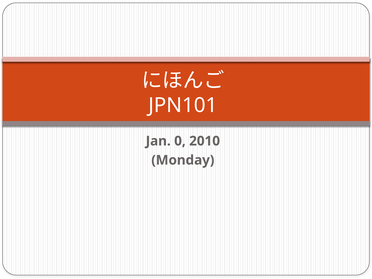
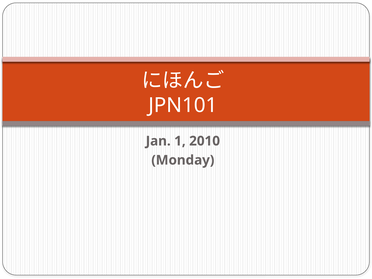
0: 0 -> 1
